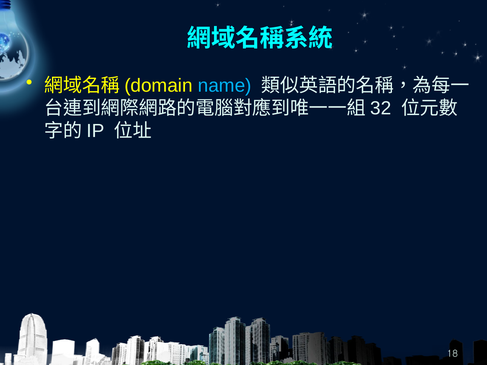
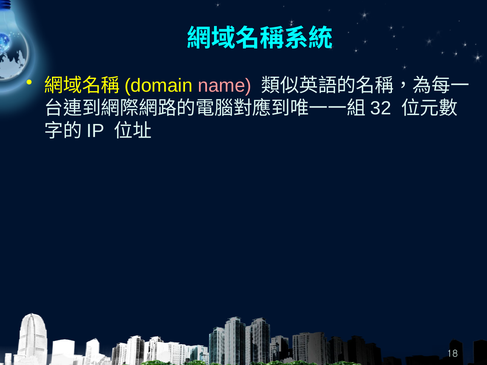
name colour: light blue -> pink
